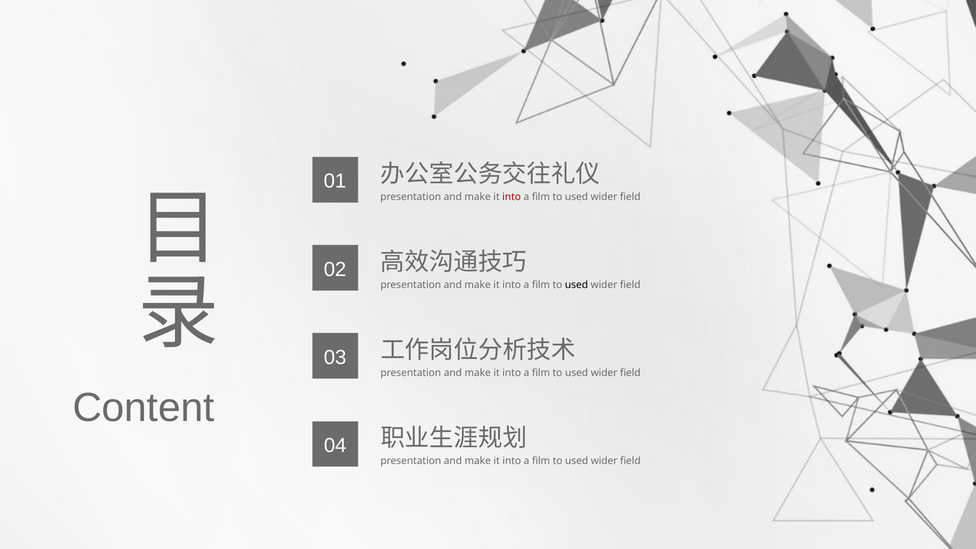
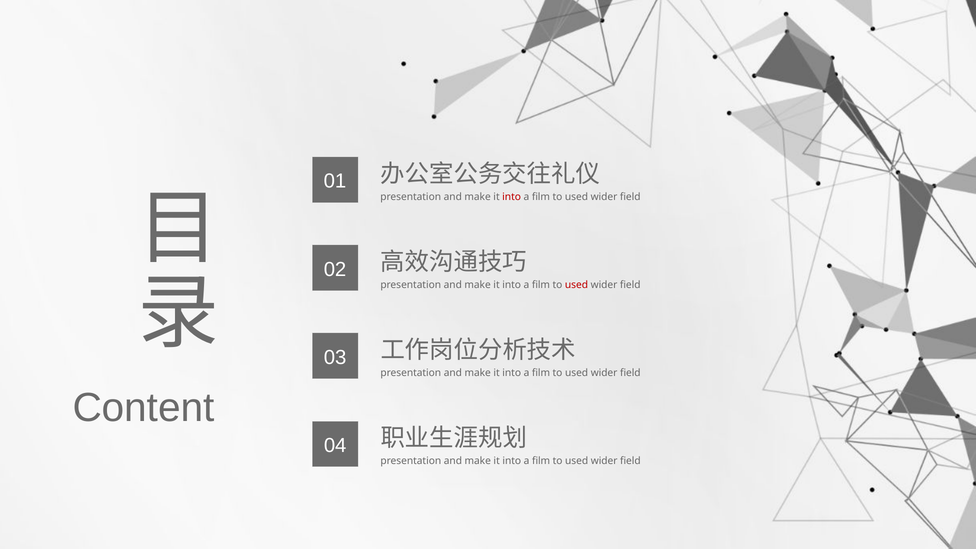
used at (577, 285) colour: black -> red
